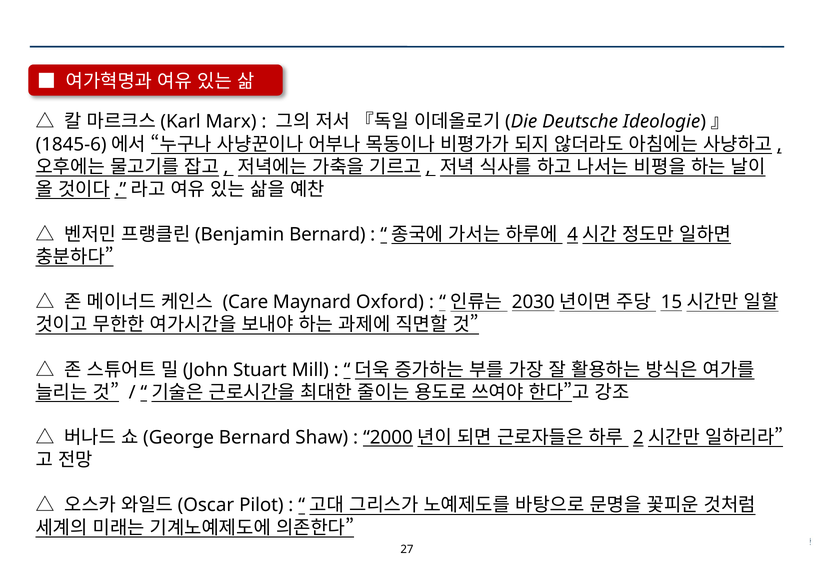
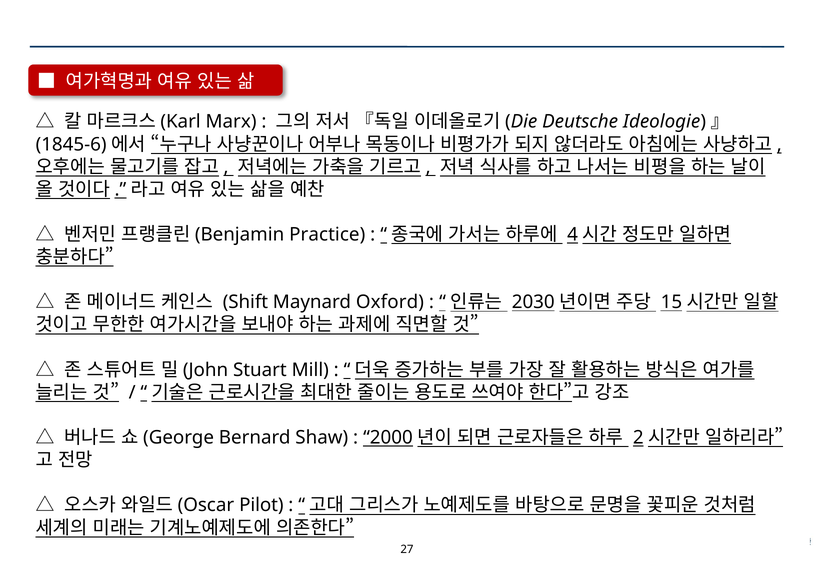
Bernard at (327, 234): Bernard -> Practice
Care: Care -> Shift
